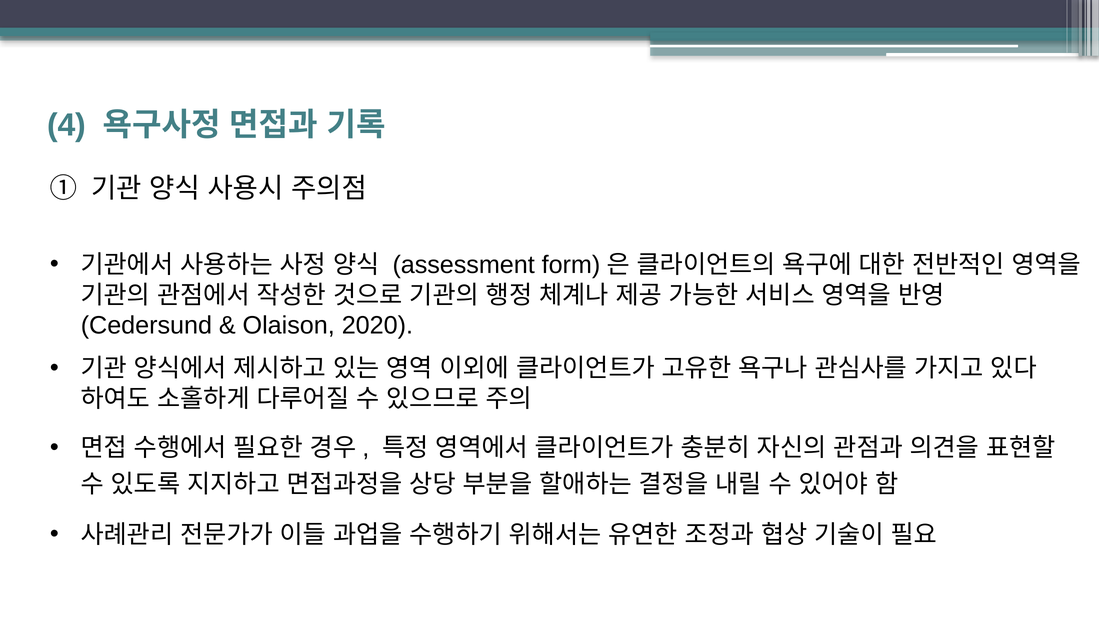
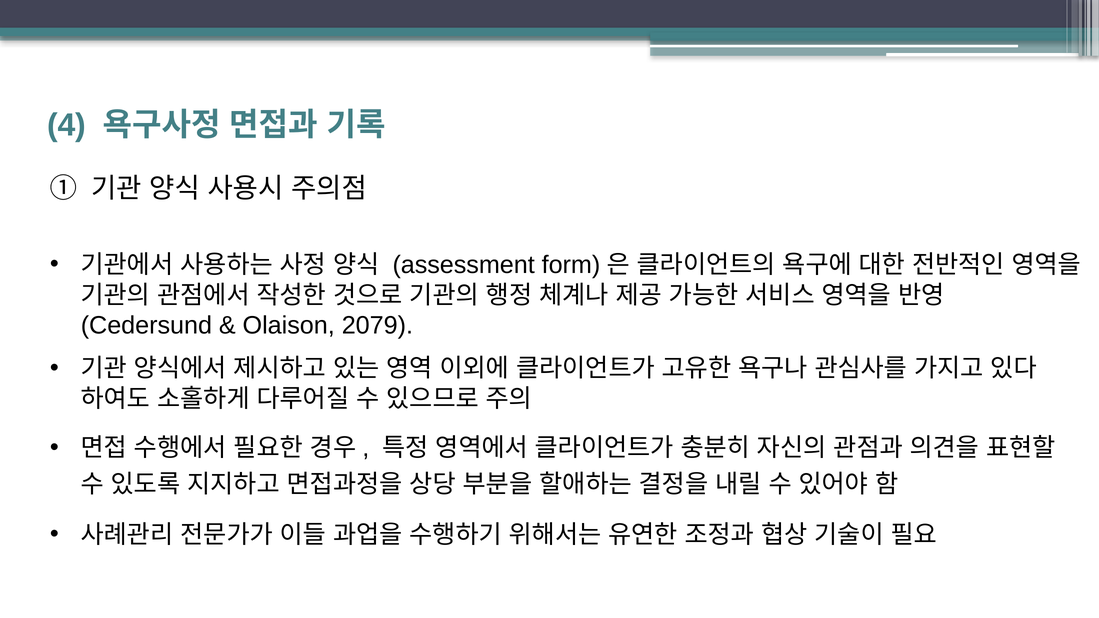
2020: 2020 -> 2079
